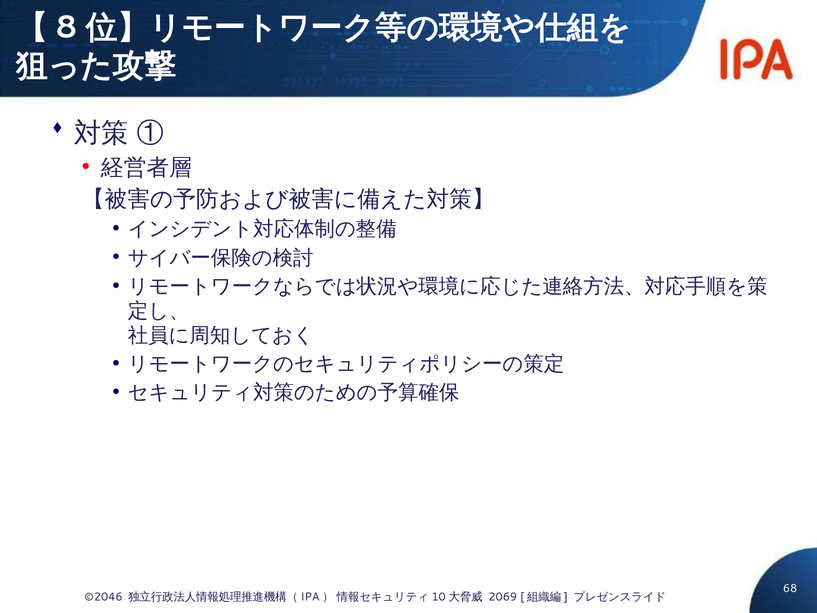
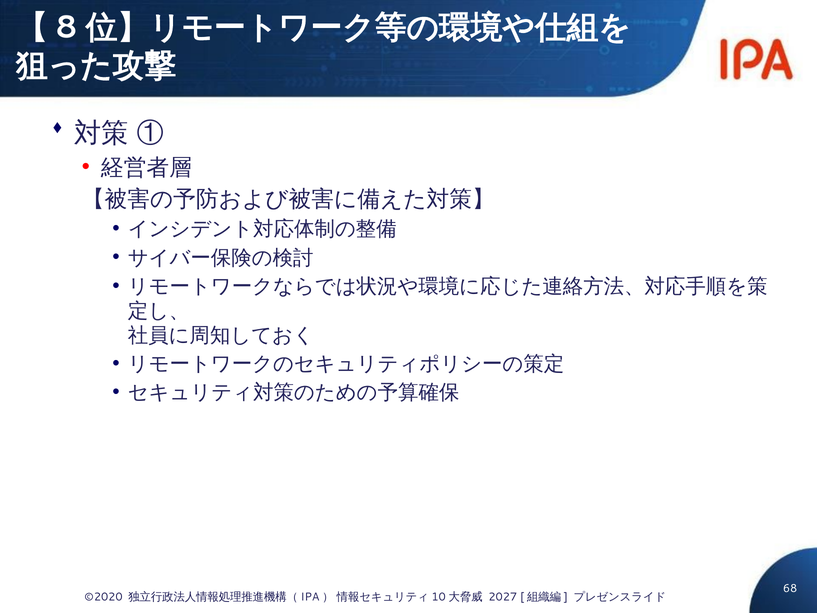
©2046: ©2046 -> ©2020
2069: 2069 -> 2027
